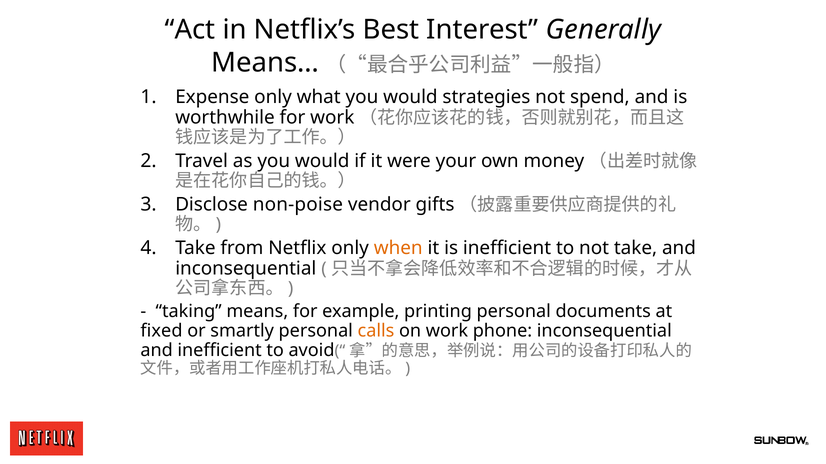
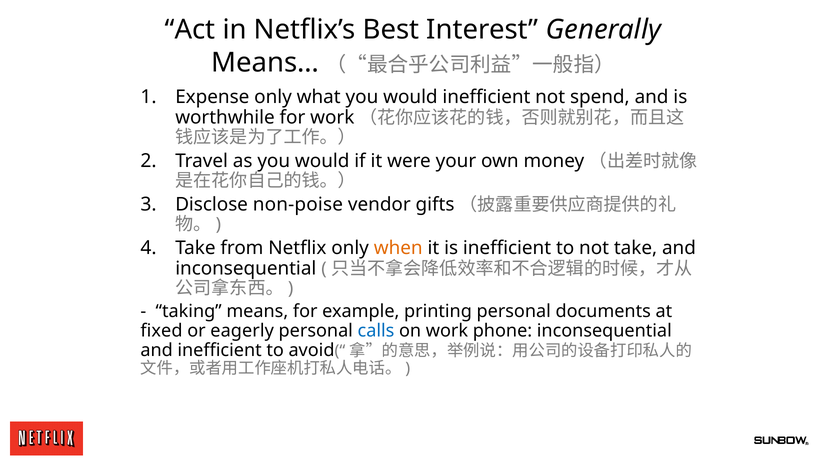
would strategies: strategies -> inefficient
smartly: smartly -> eagerly
calls colour: orange -> blue
